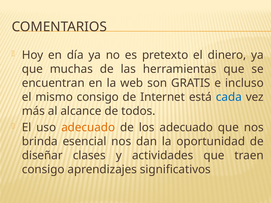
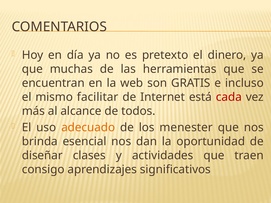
mismo consigo: consigo -> facilitar
cada colour: blue -> red
los adecuado: adecuado -> menester
